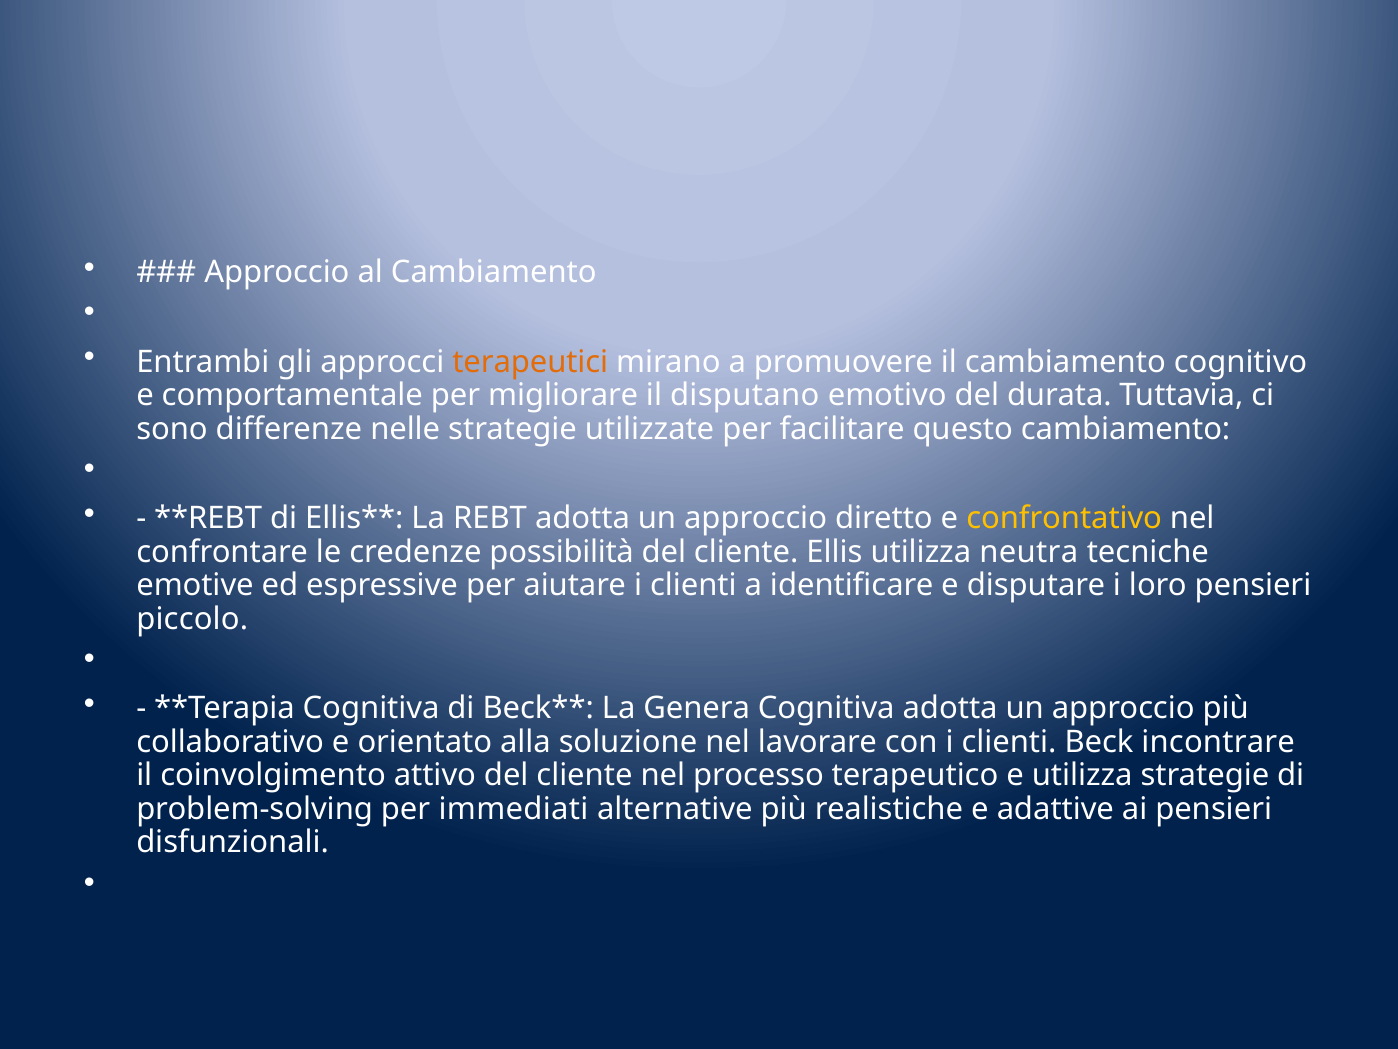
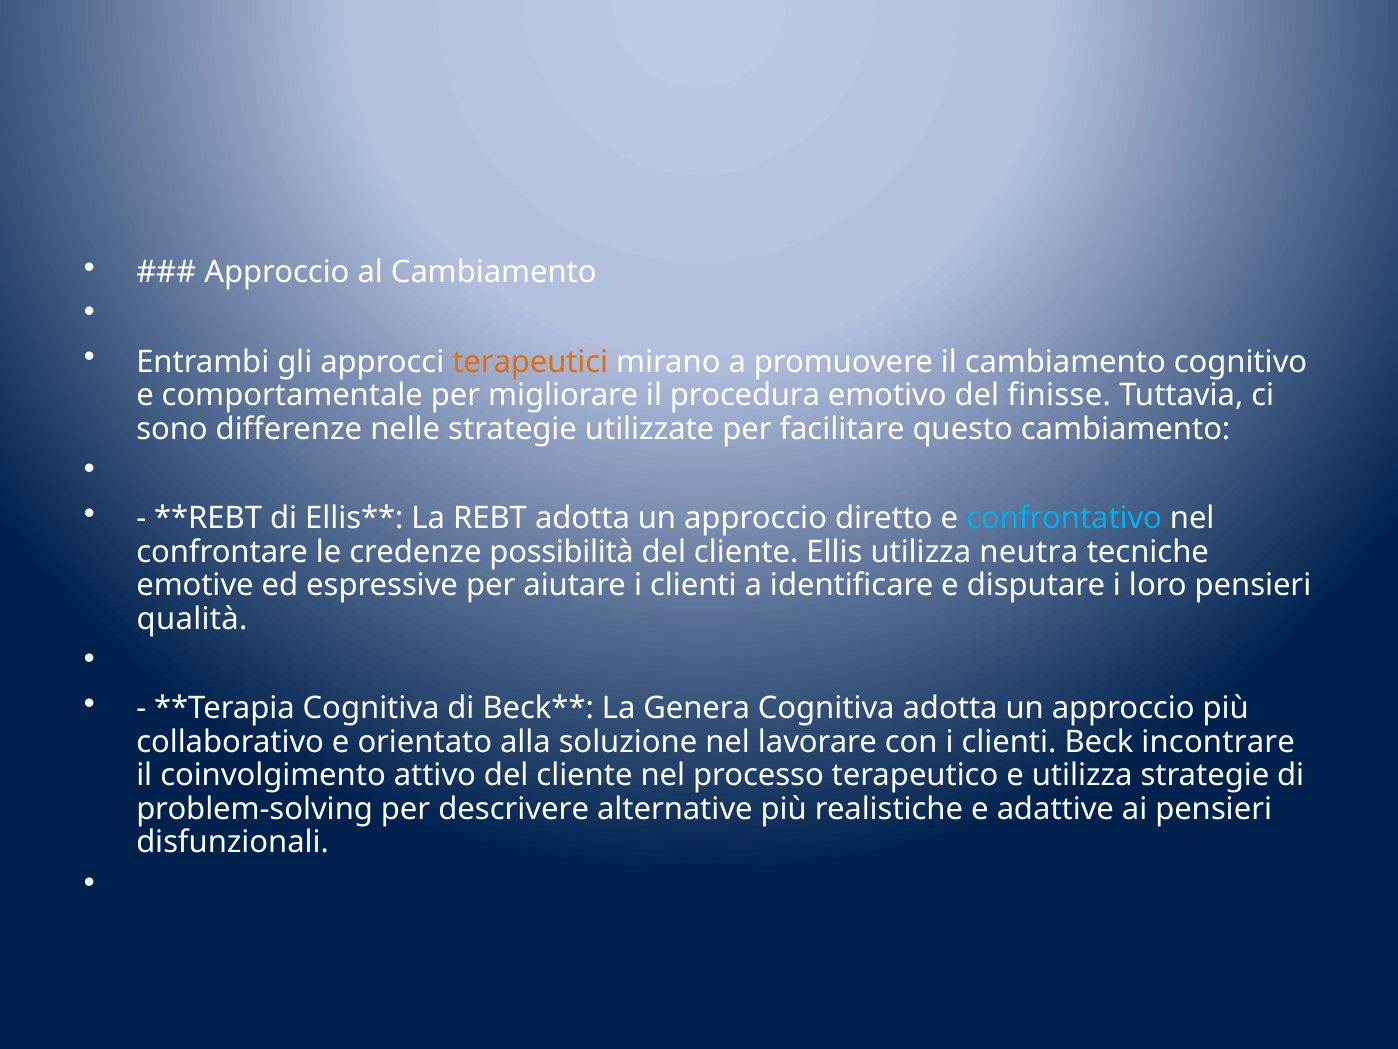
disputano: disputano -> procedura
durata: durata -> finisse
confrontativo colour: yellow -> light blue
piccolo: piccolo -> qualità
immediati: immediati -> descrivere
